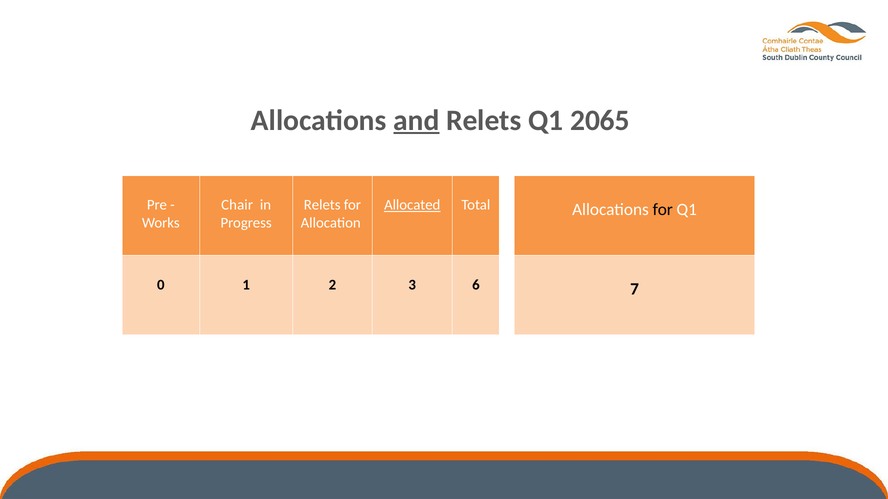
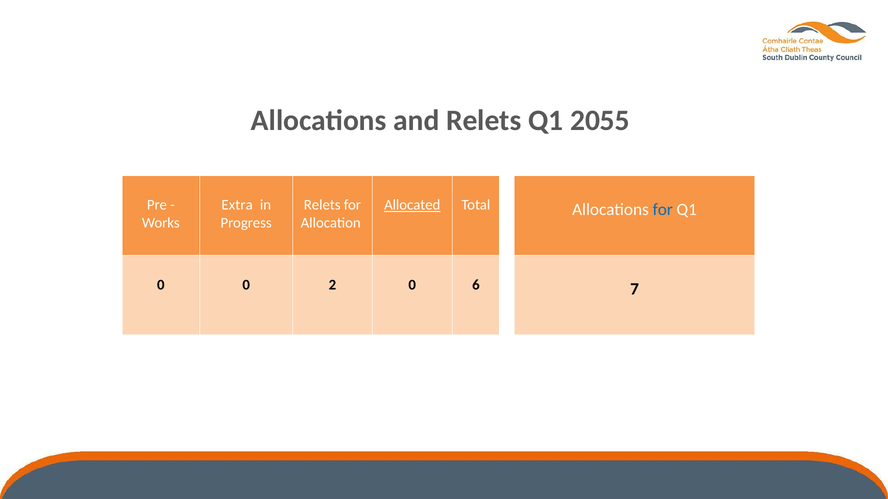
and underline: present -> none
2065: 2065 -> 2055
Chair: Chair -> Extra
for at (663, 210) colour: black -> blue
0 1: 1 -> 0
2 3: 3 -> 0
